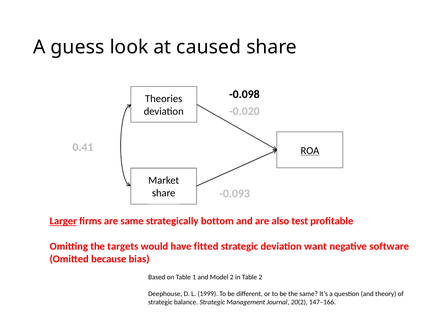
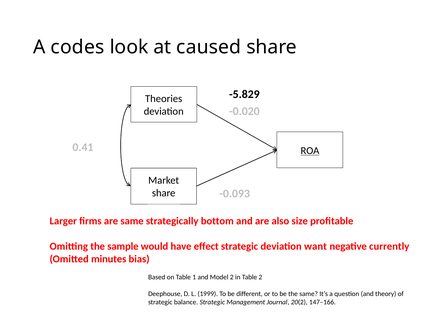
guess: guess -> codes
-0.098: -0.098 -> -5.829
Larger underline: present -> none
test: test -> size
targets: targets -> sample
fitted: fitted -> effect
software: software -> currently
because: because -> minutes
